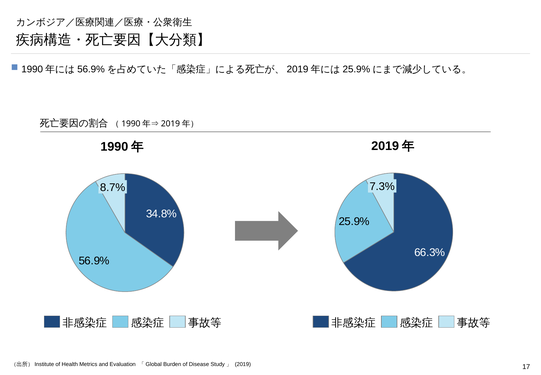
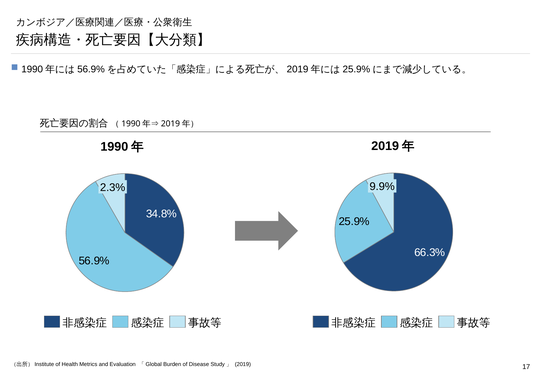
7.3%: 7.3% -> 9.9%
8.7%: 8.7% -> 2.3%
